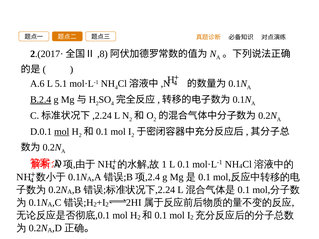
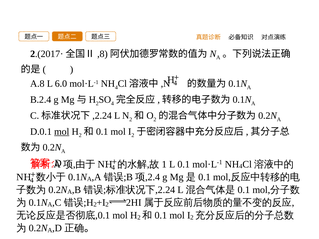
A.6: A.6 -> A.8
5.1: 5.1 -> 6.0
B.2.4 underline: present -> none
